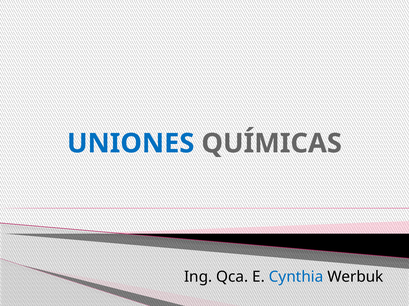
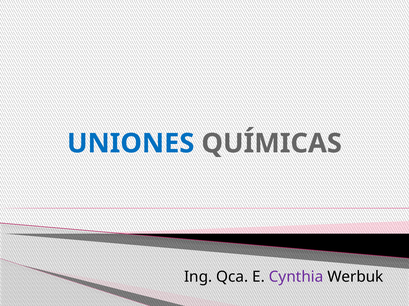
Cynthia colour: blue -> purple
